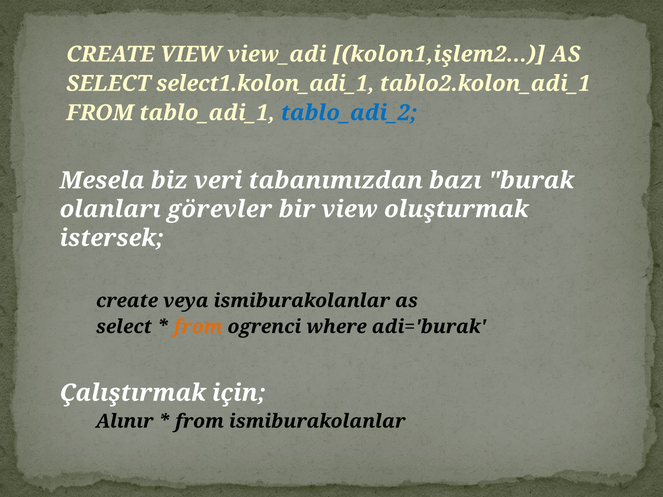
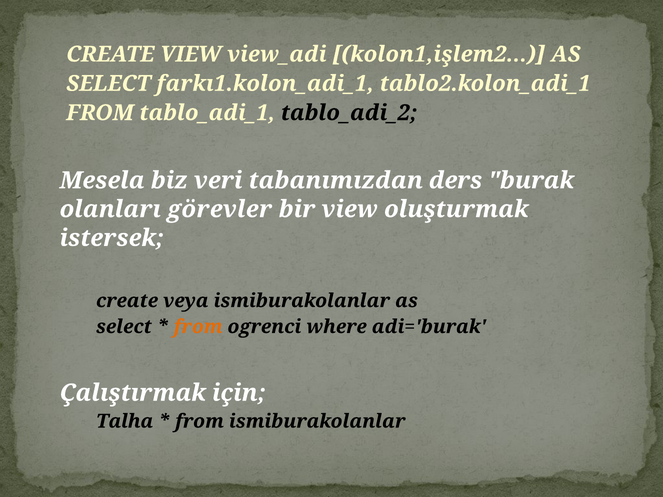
select1.kolon_adi_1: select1.kolon_adi_1 -> farkı1.kolon_adi_1
tablo_adi_2 colour: blue -> black
bazı: bazı -> ders
Alınır: Alınır -> Talha
